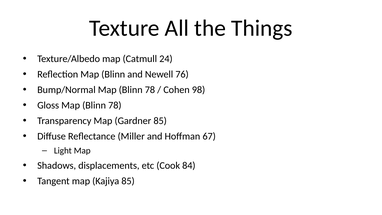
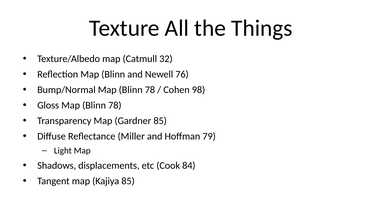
24: 24 -> 32
67: 67 -> 79
